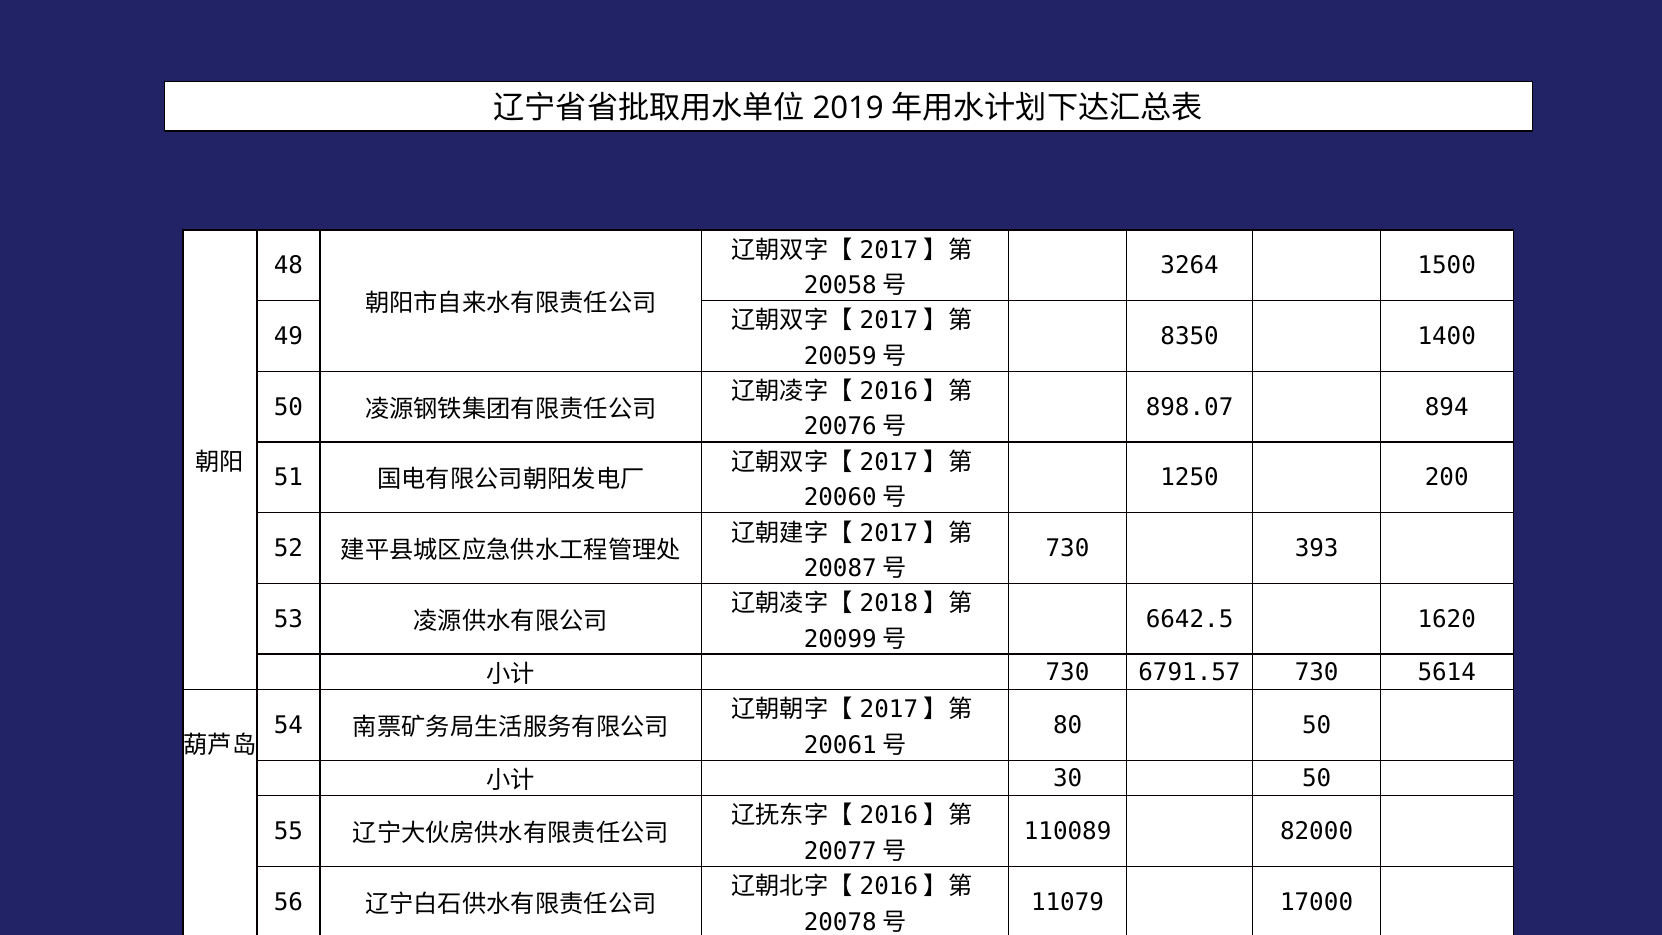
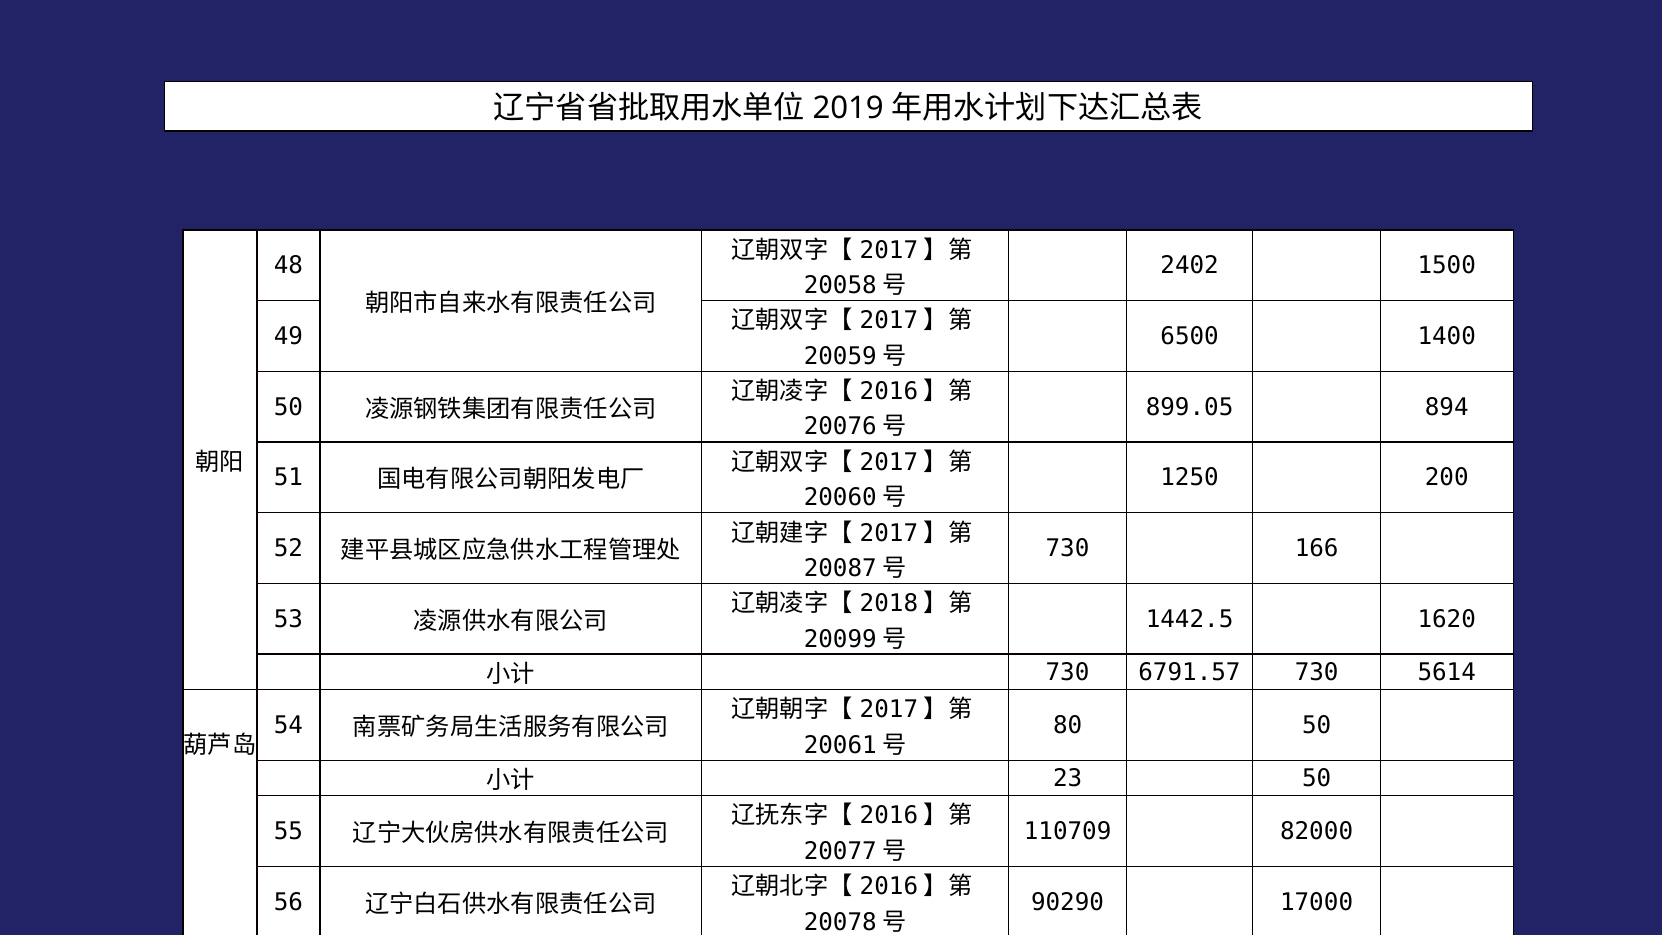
3264: 3264 -> 2402
8350: 8350 -> 6500
898.07: 898.07 -> 899.05
393: 393 -> 166
6642.5: 6642.5 -> 1442.5
30: 30 -> 23
110089: 110089 -> 110709
11079: 11079 -> 90290
